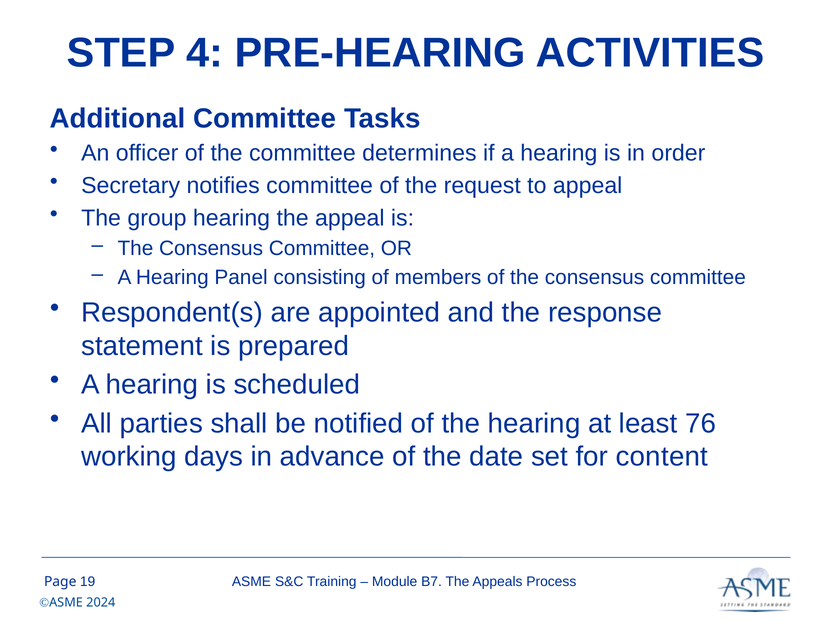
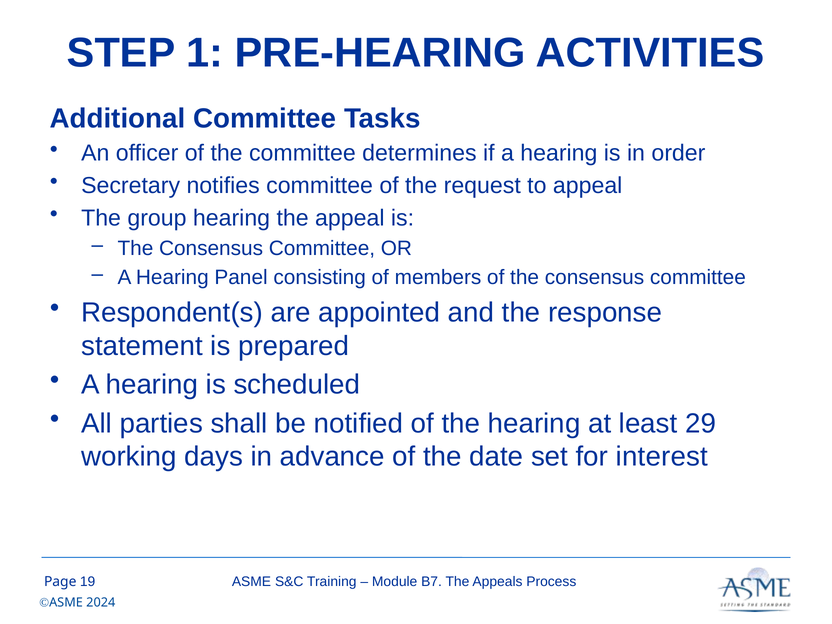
4: 4 -> 1
76: 76 -> 29
content: content -> interest
